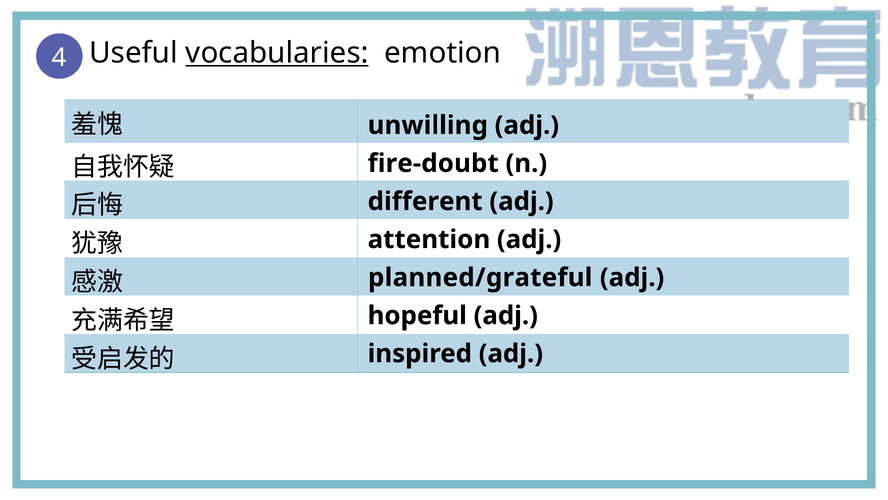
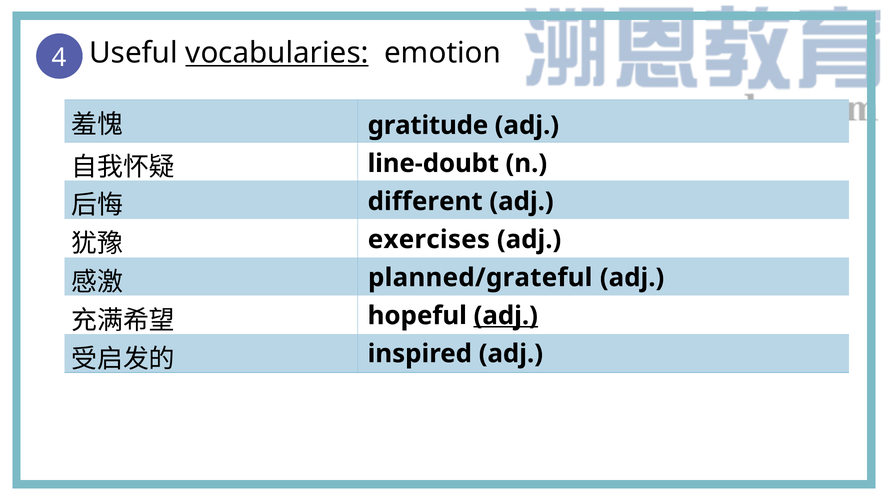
unwilling: unwilling -> gratitude
fire-doubt: fire-doubt -> line-doubt
attention: attention -> exercises
adj at (506, 315) underline: none -> present
